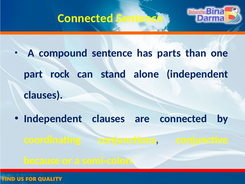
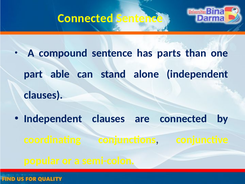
rock: rock -> able
because: because -> popular
